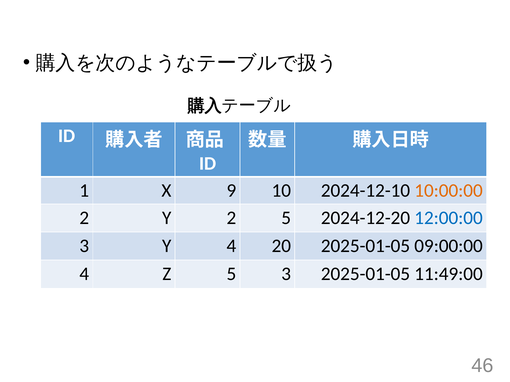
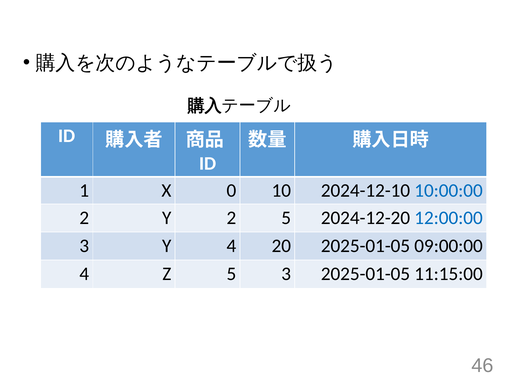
9: 9 -> 0
10:00:00 colour: orange -> blue
11:49:00: 11:49:00 -> 11:15:00
